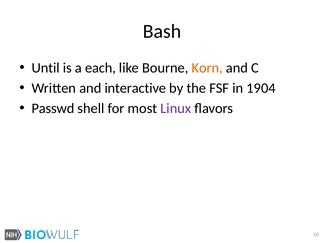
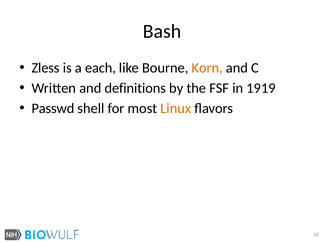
Until: Until -> Zless
interactive: interactive -> definitions
1904: 1904 -> 1919
Linux colour: purple -> orange
